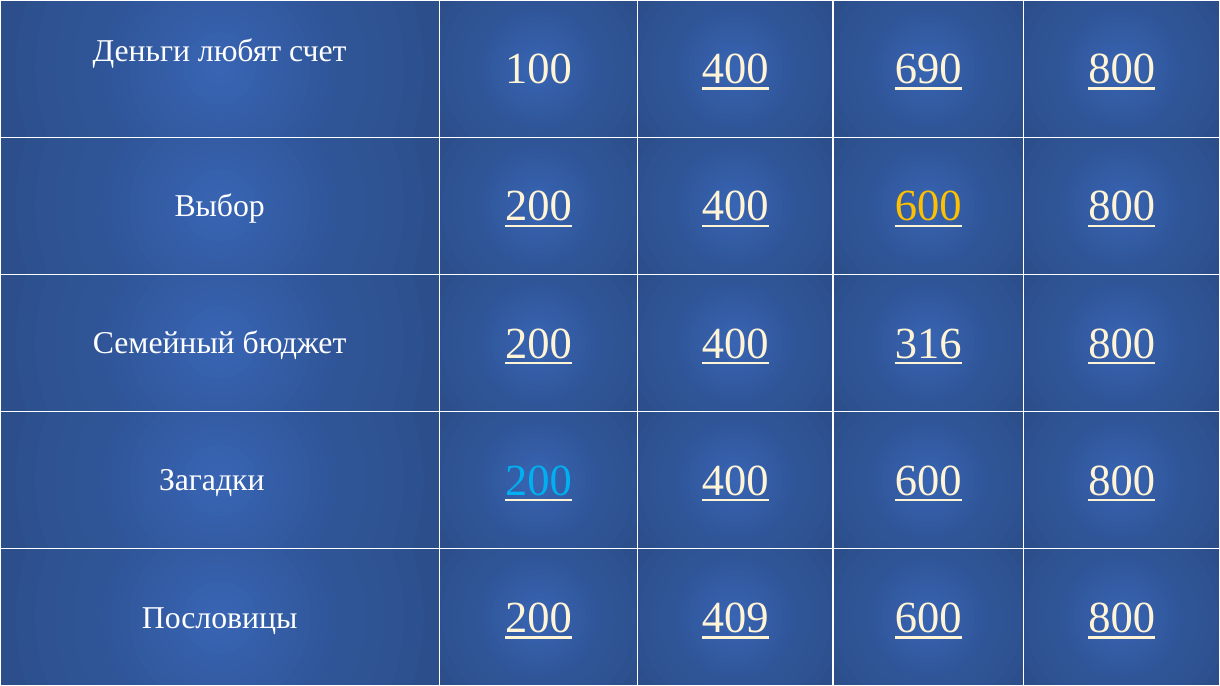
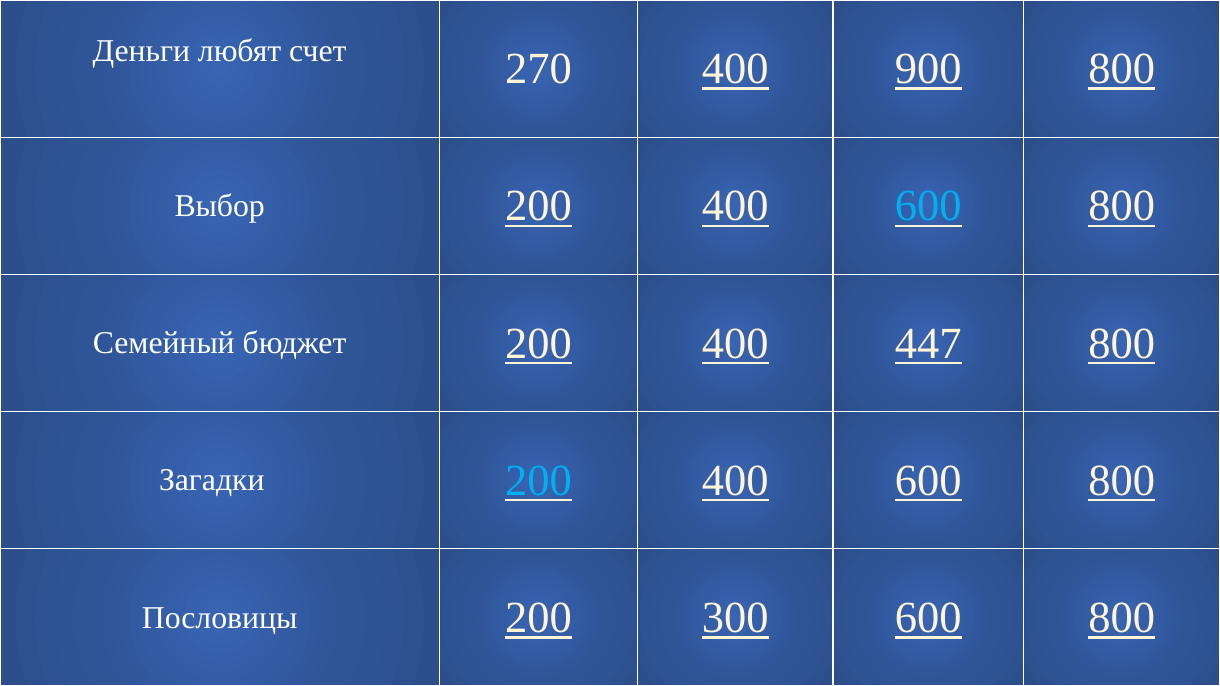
100: 100 -> 270
690: 690 -> 900
600 at (928, 206) colour: yellow -> light blue
316: 316 -> 447
409: 409 -> 300
